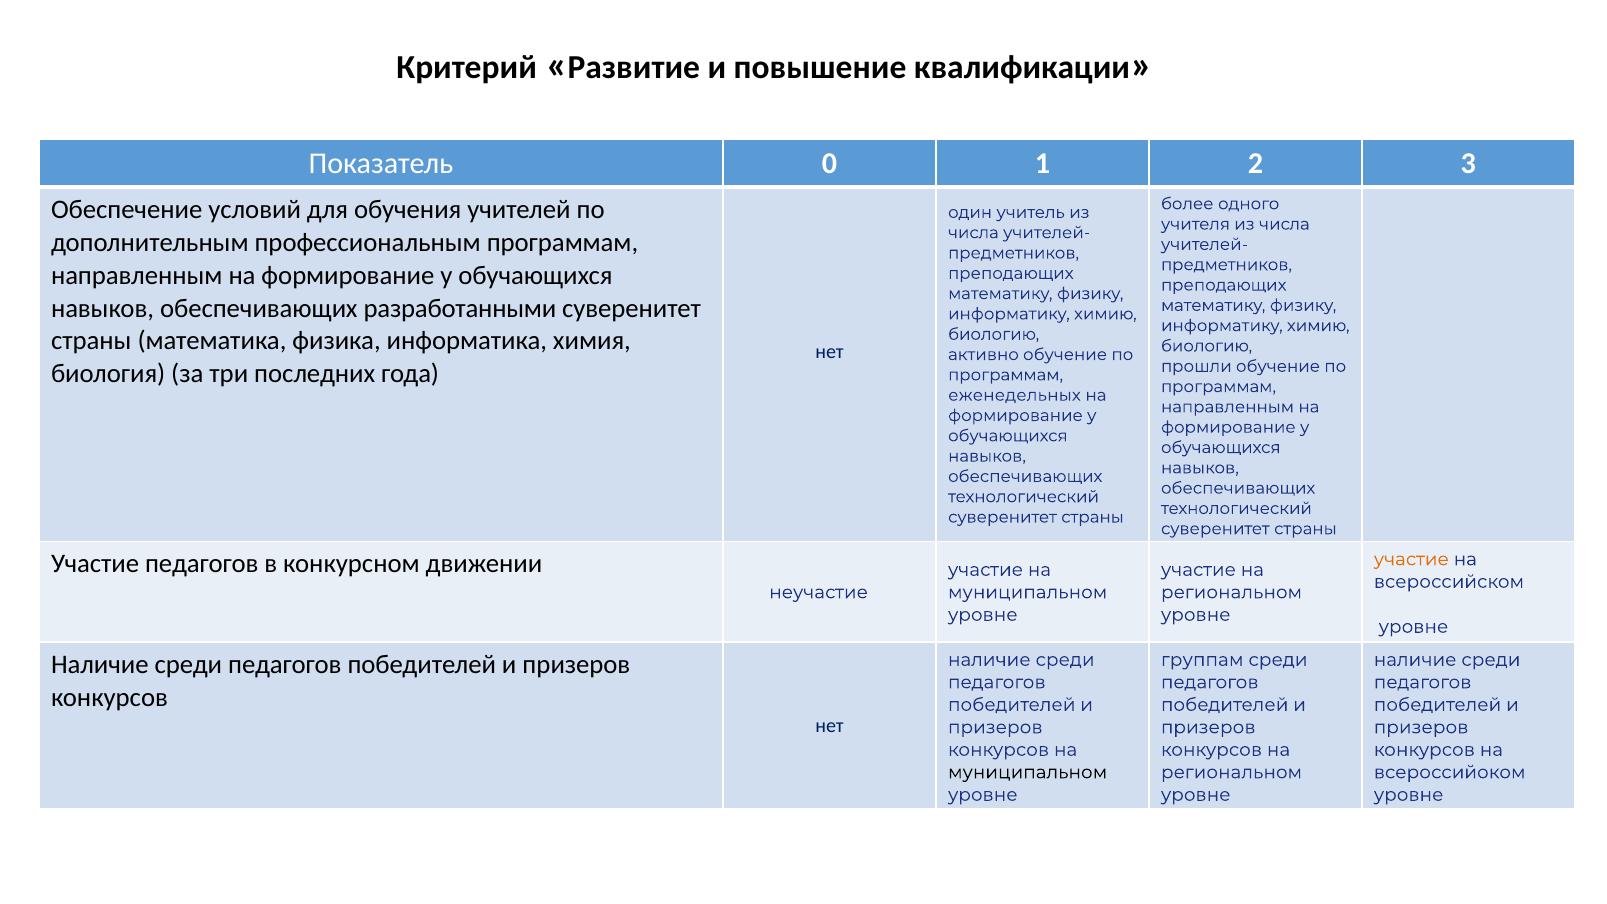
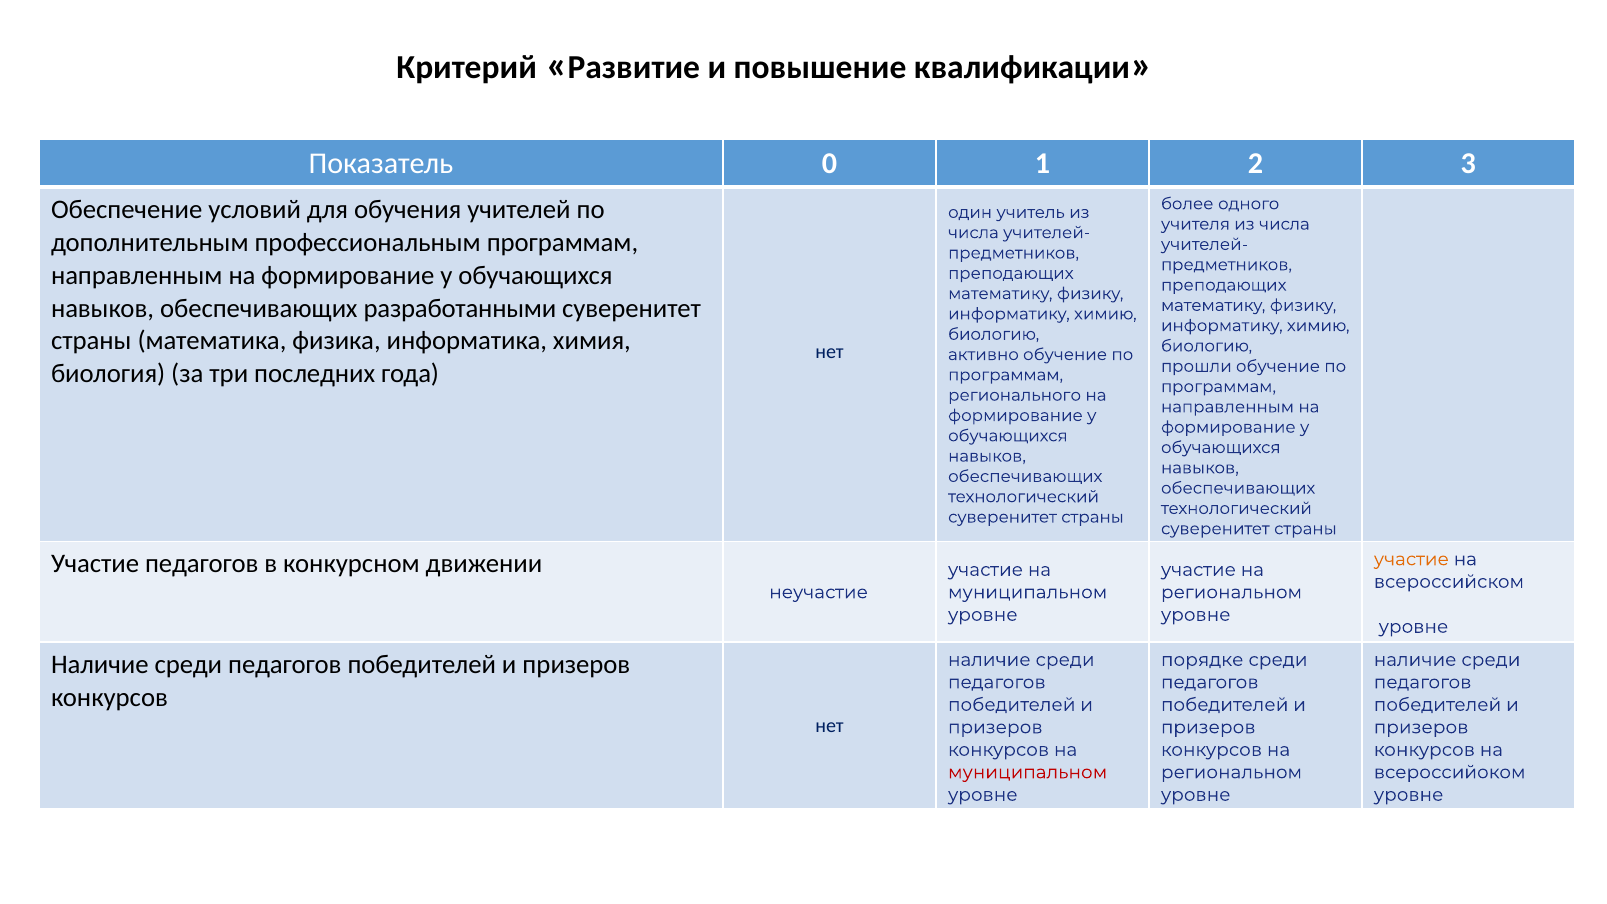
еженедельных: еженедельных -> регионального
группам: группам -> порядке
муниципальном at (1028, 772) colour: black -> red
